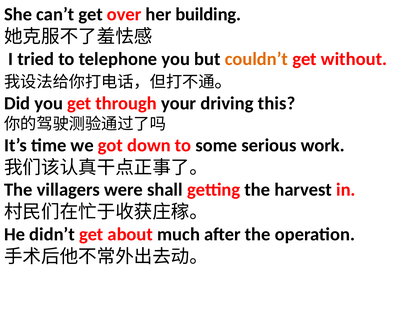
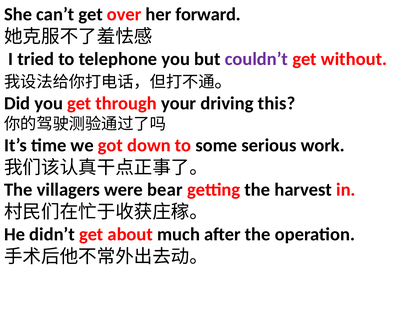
building: building -> forward
couldn’t colour: orange -> purple
shall: shall -> bear
